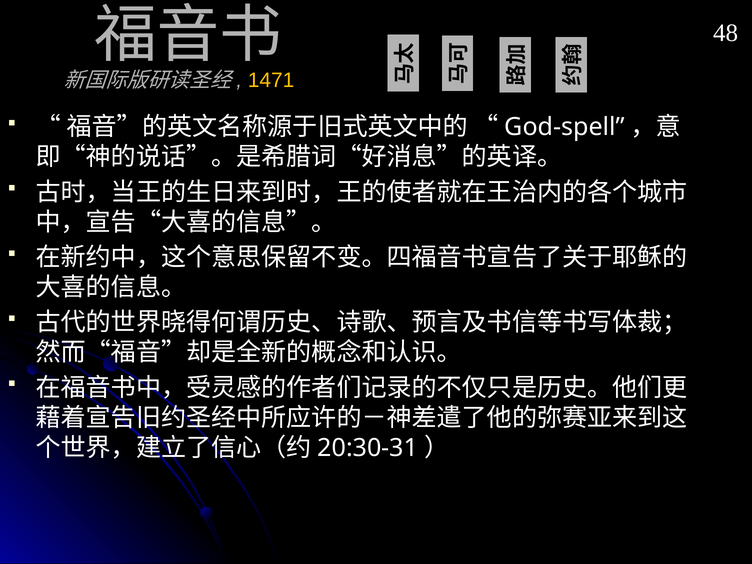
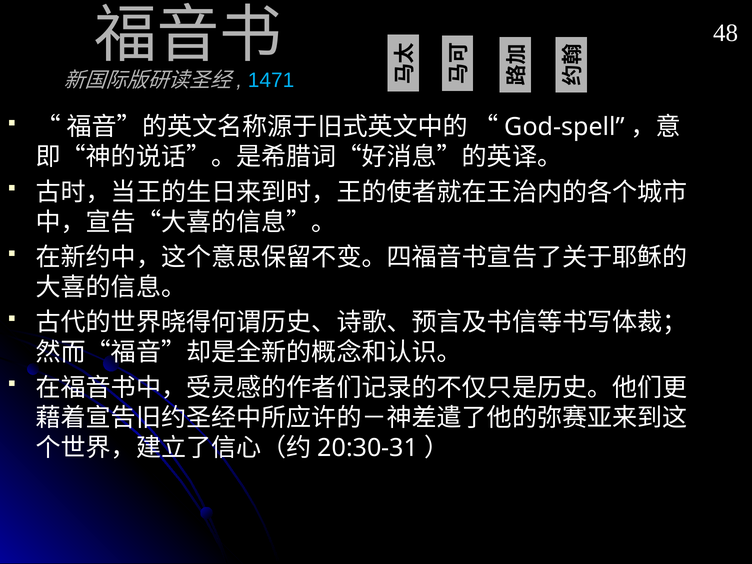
1471 colour: yellow -> light blue
